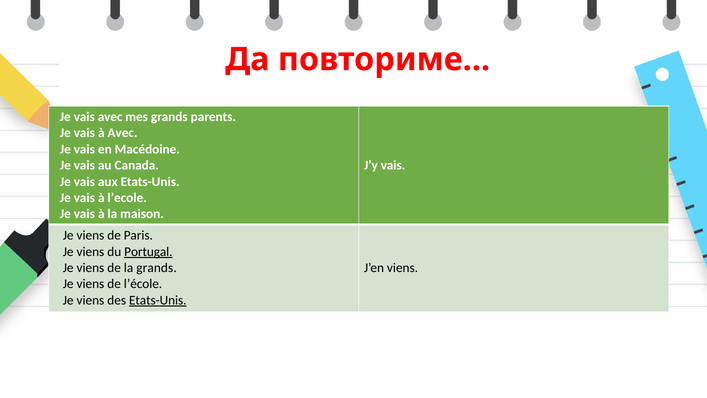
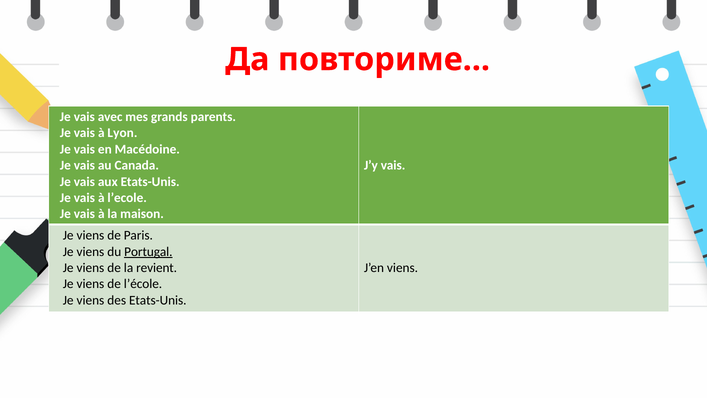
à Avec: Avec -> Lyon
la grands: grands -> revient
Etats-Unis at (158, 300) underline: present -> none
